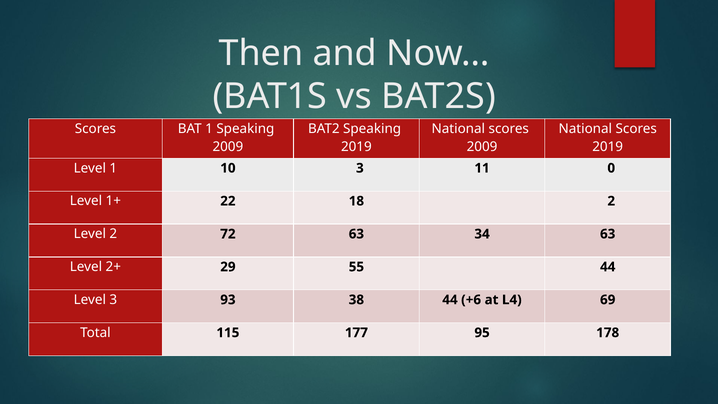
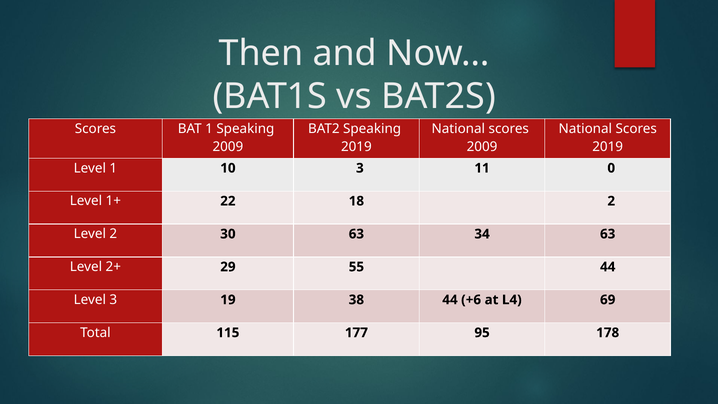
72: 72 -> 30
93: 93 -> 19
